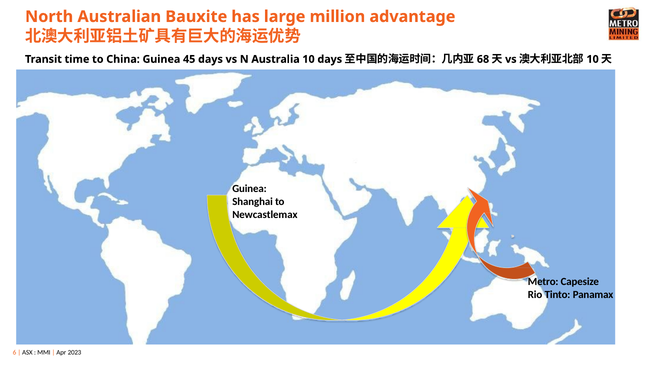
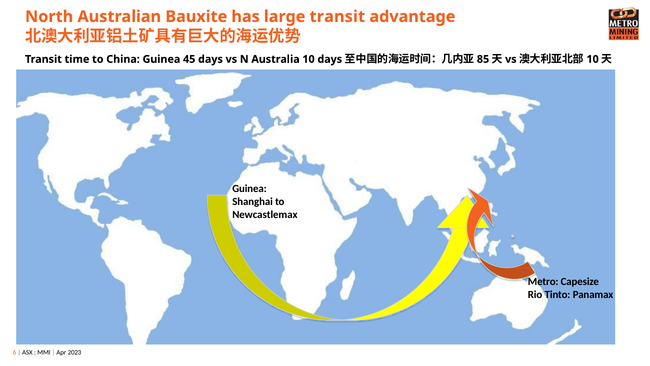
large million: million -> transit
68: 68 -> 85
